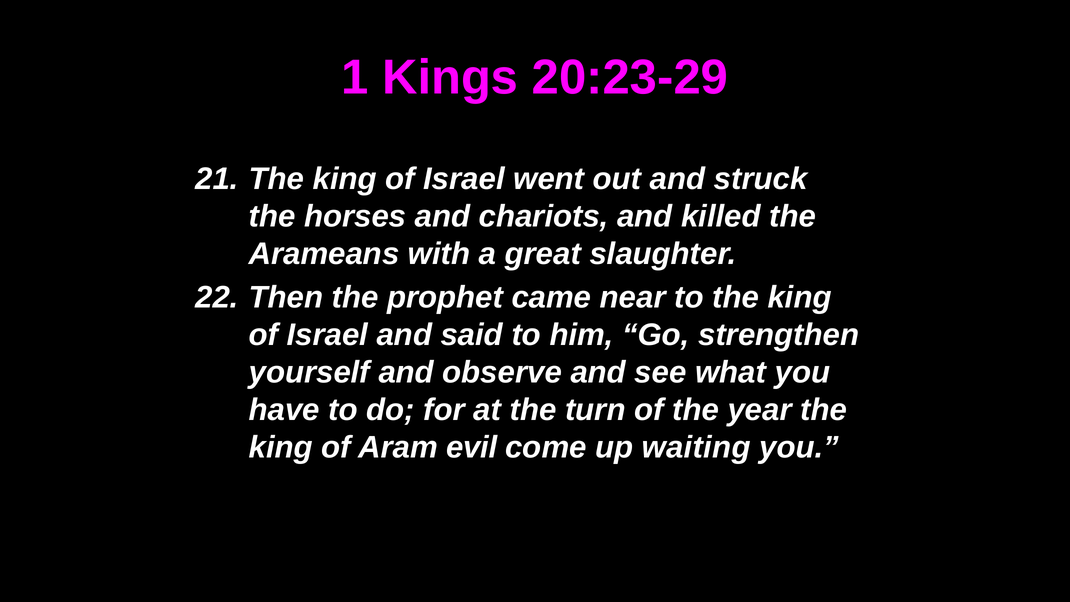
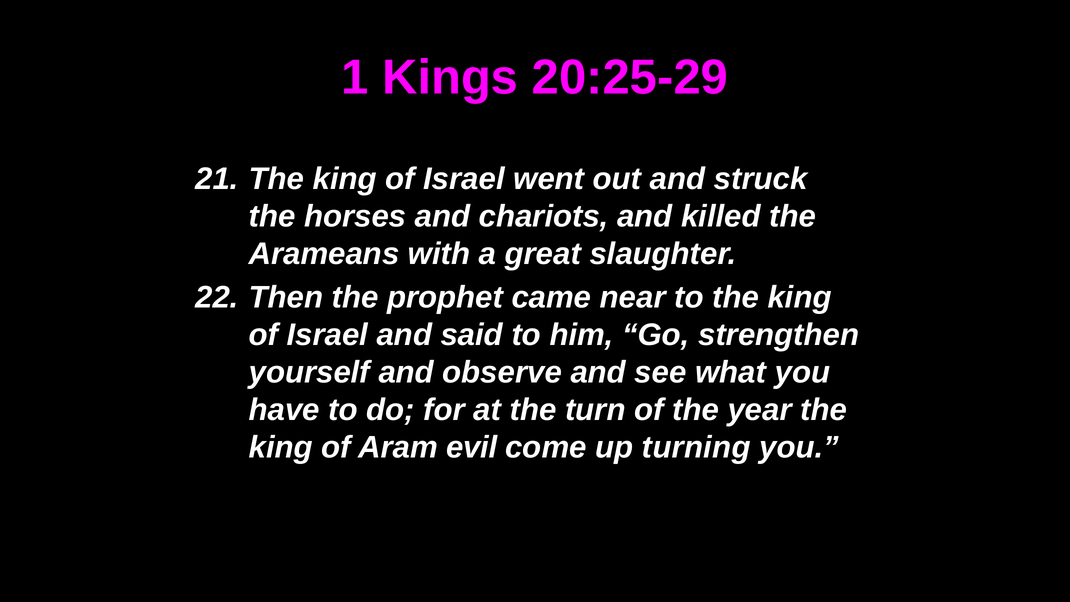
20:23-29: 20:23-29 -> 20:25-29
waiting: waiting -> turning
